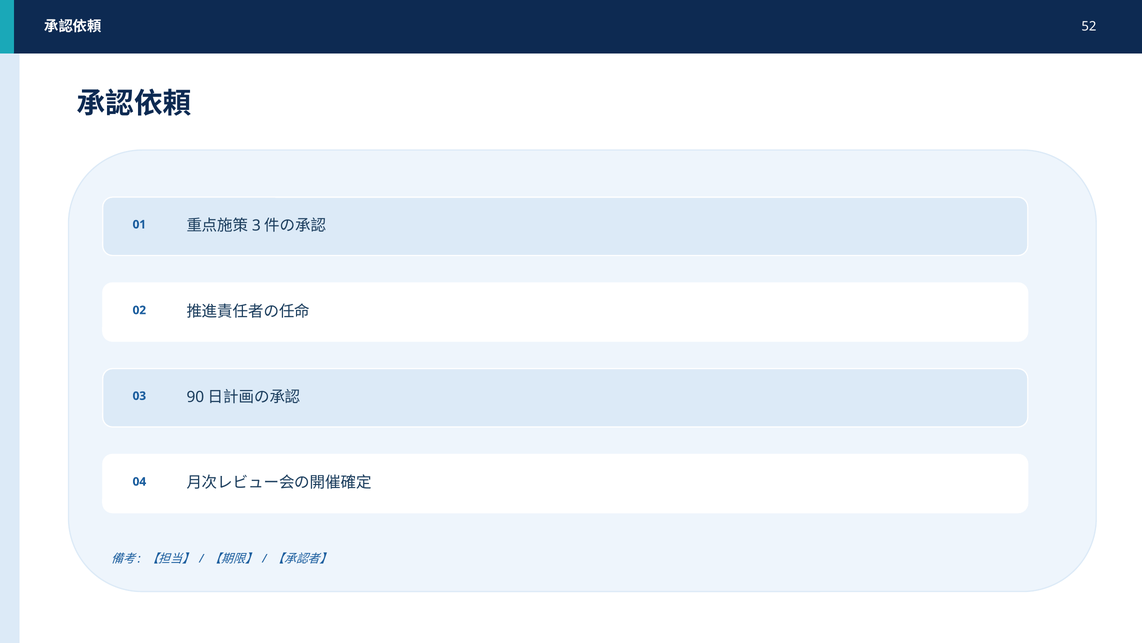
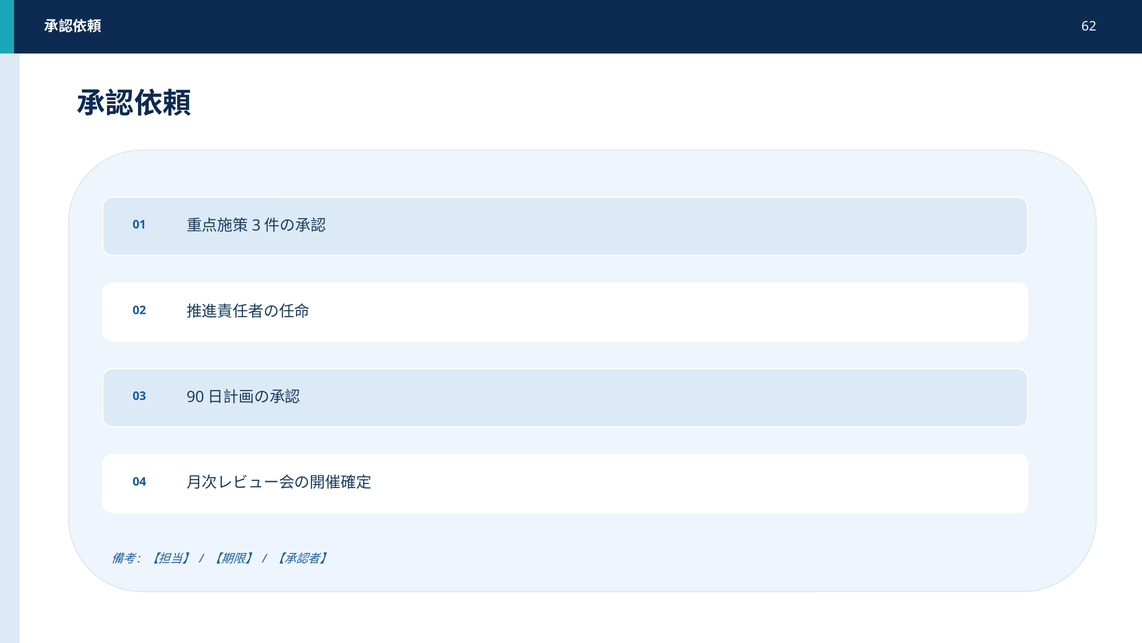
52: 52 -> 62
